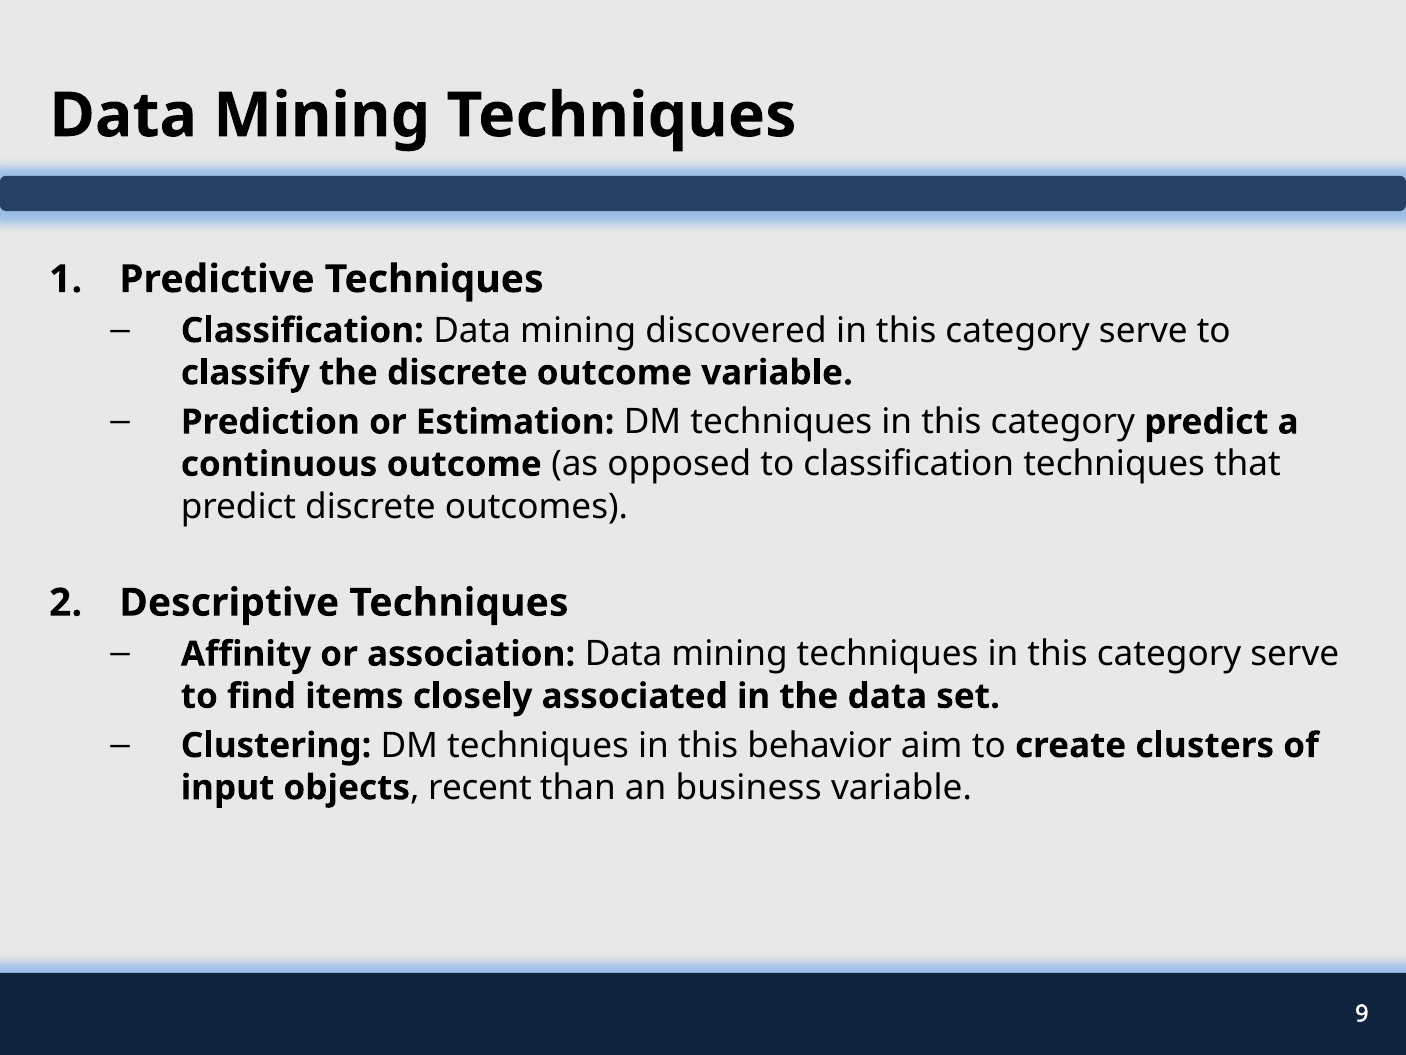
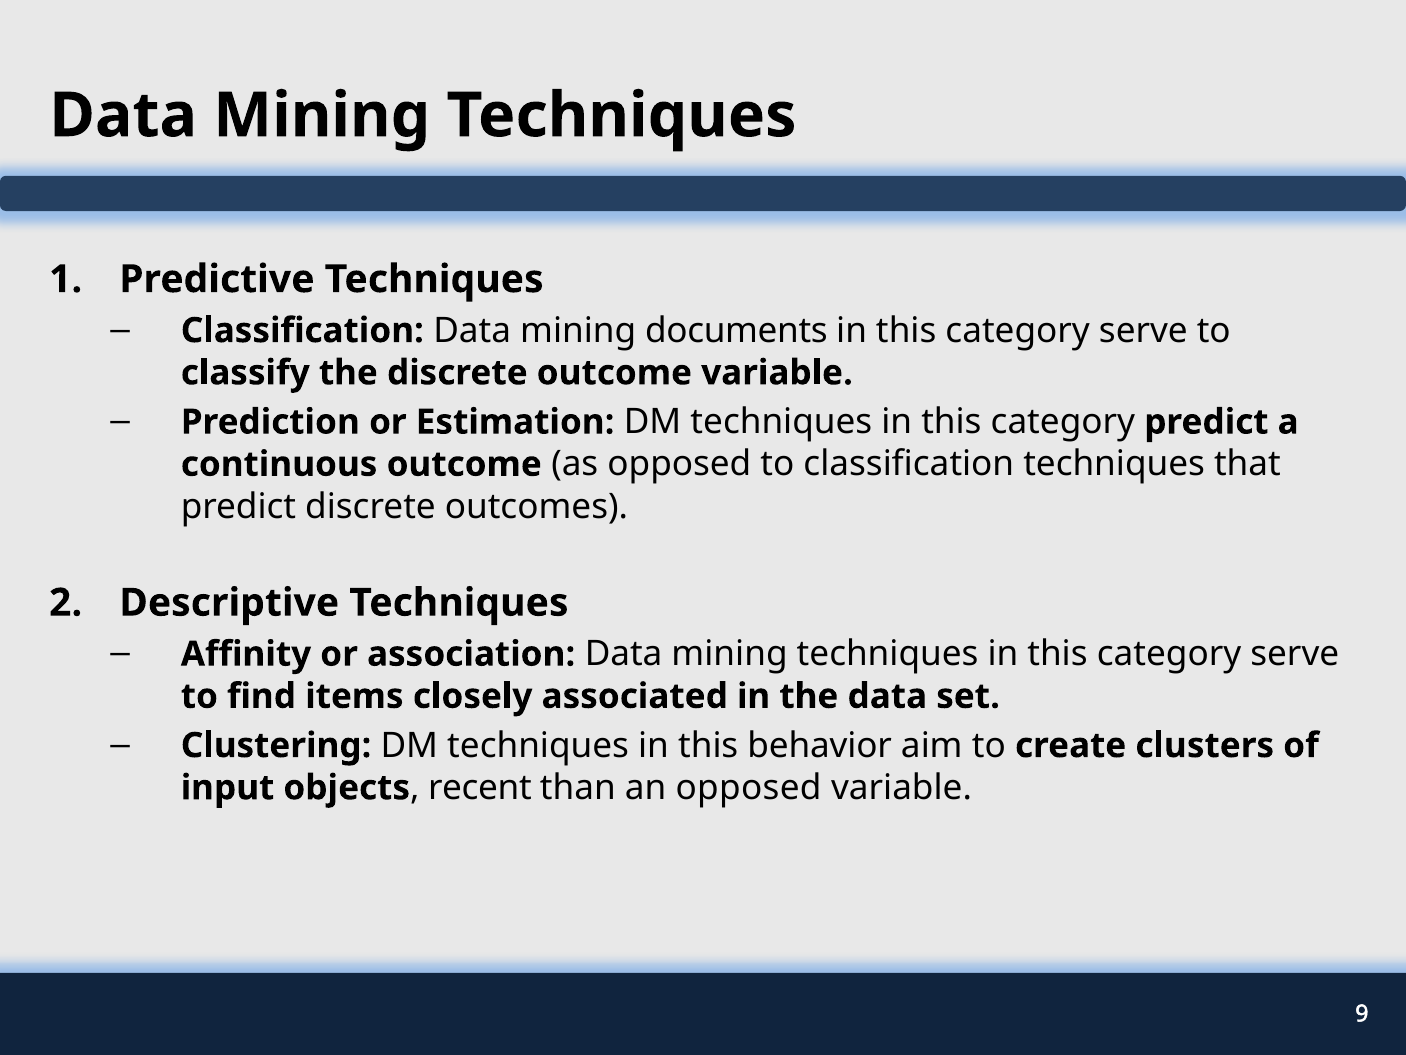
discovered: discovered -> documents
an business: business -> opposed
